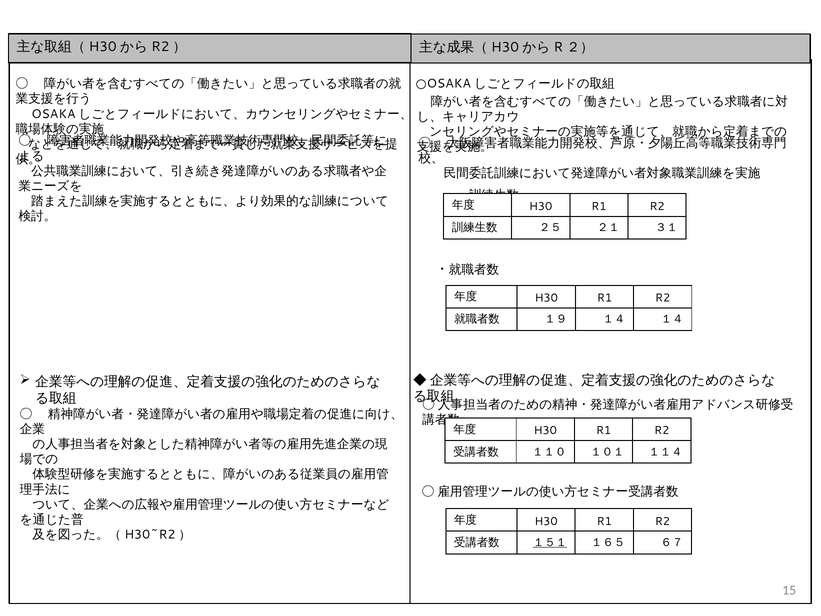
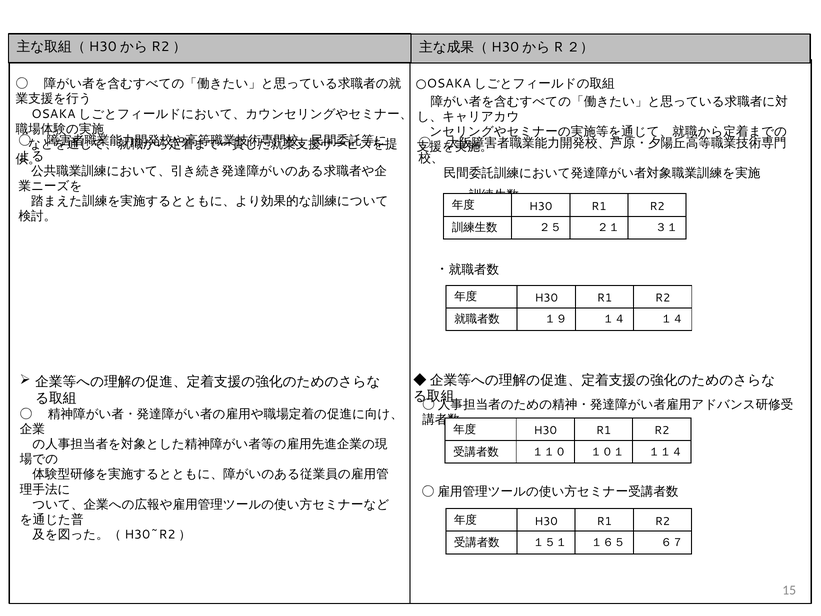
１５１ underline: present -> none
